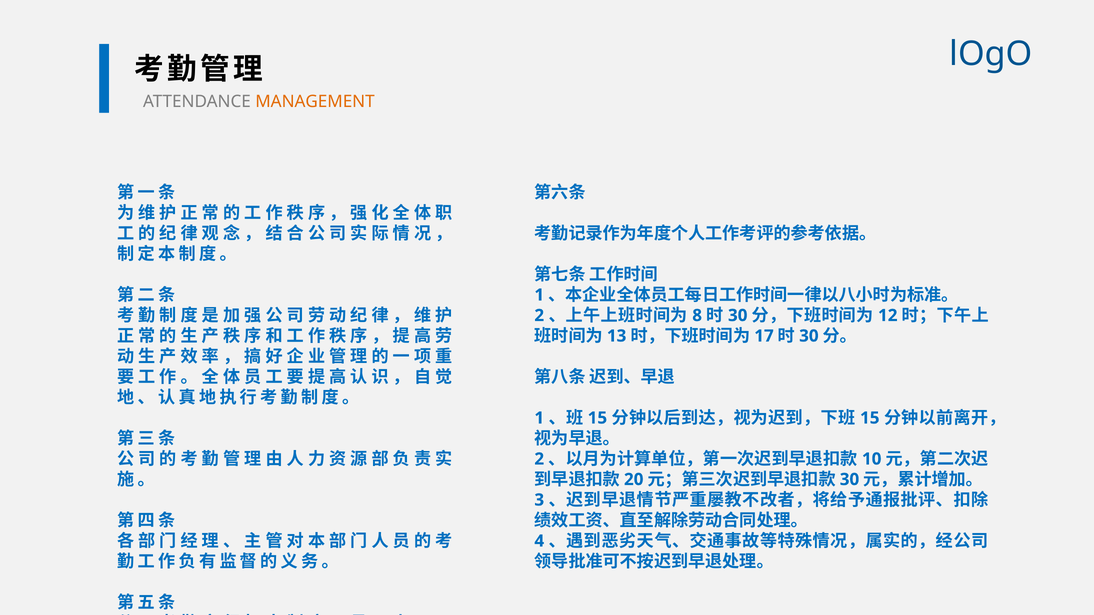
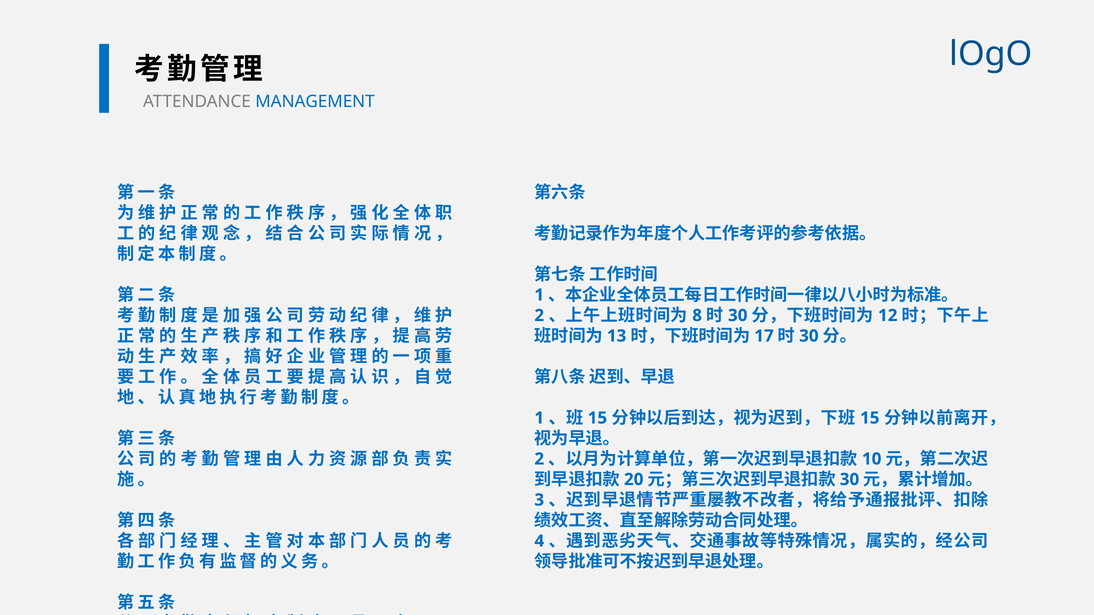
MANAGEMENT colour: orange -> blue
